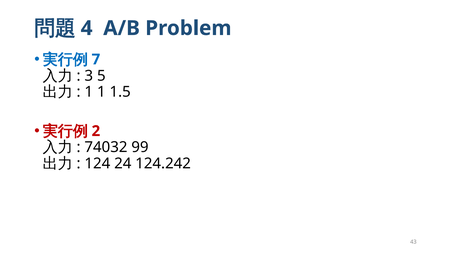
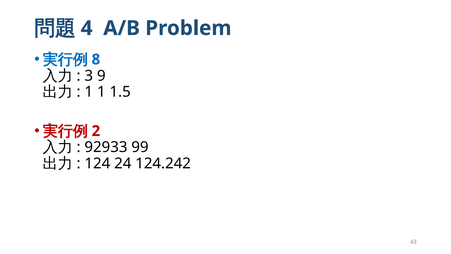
7: 7 -> 8
5: 5 -> 9
74032: 74032 -> 92933
